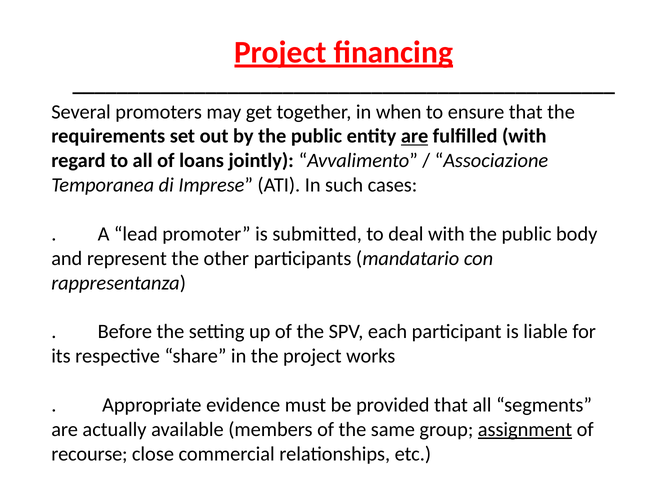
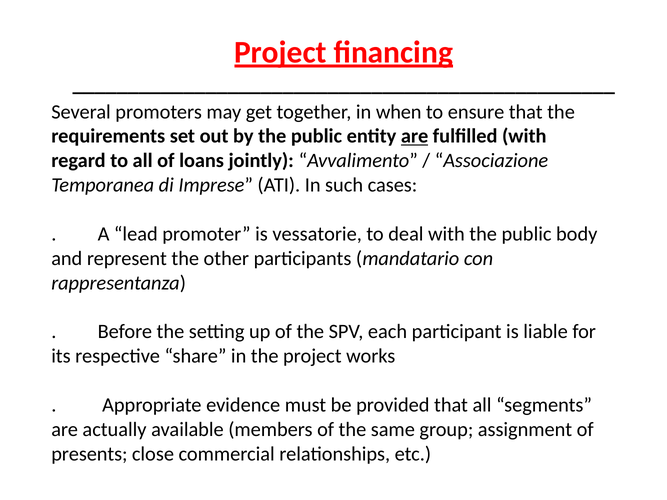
submitted: submitted -> vessatorie
assignment underline: present -> none
recourse: recourse -> presents
